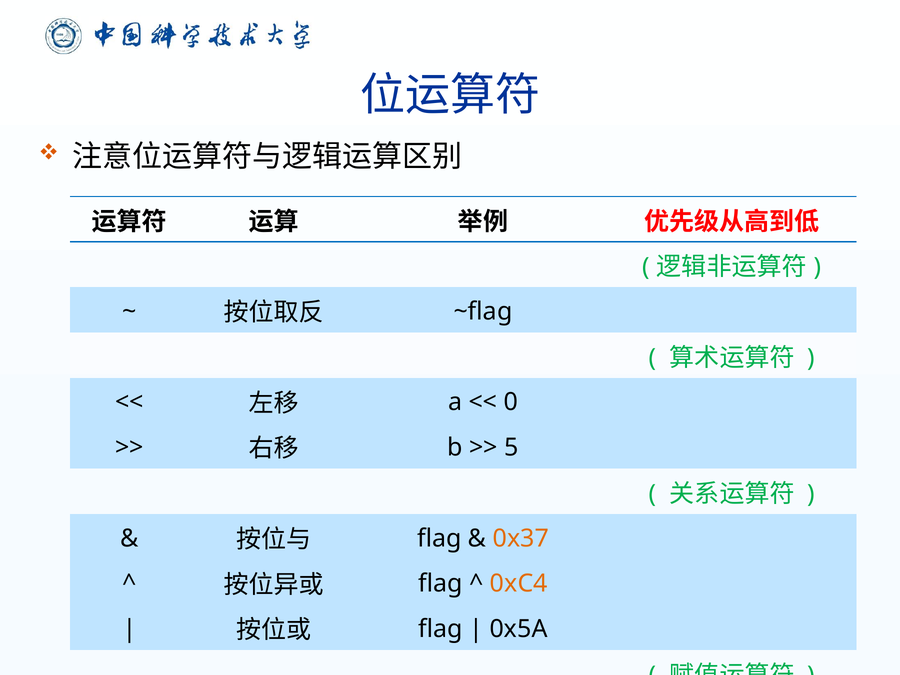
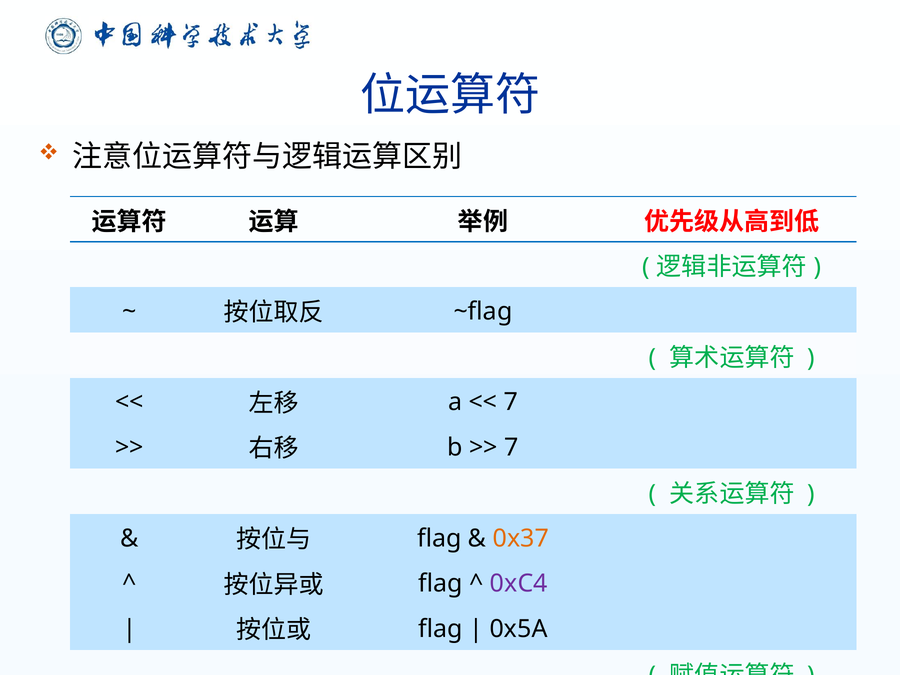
0 at (511, 402): 0 -> 7
5 at (512, 447): 5 -> 7
0xC4 colour: orange -> purple
